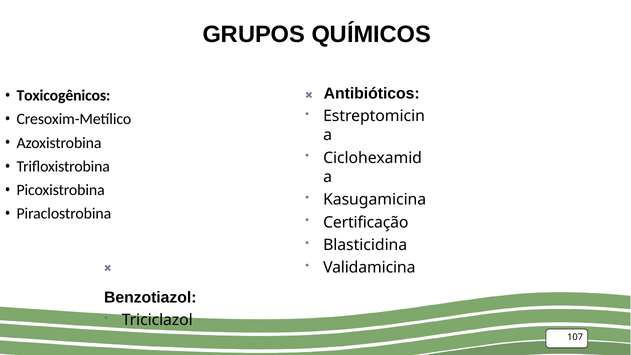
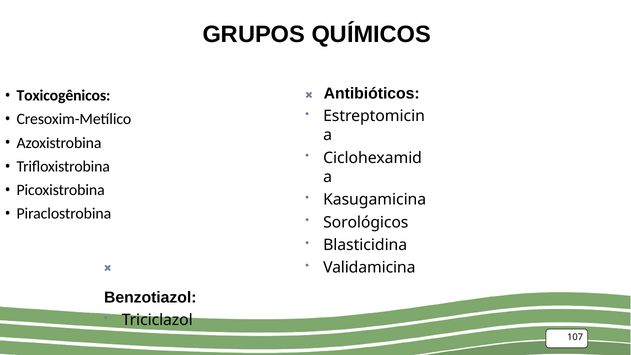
Certificação: Certificação -> Sorológicos
